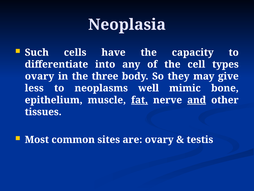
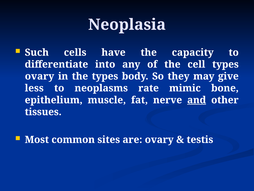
the three: three -> types
well: well -> rate
fat underline: present -> none
